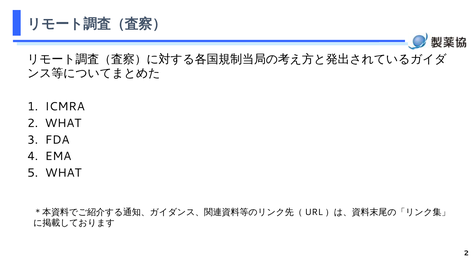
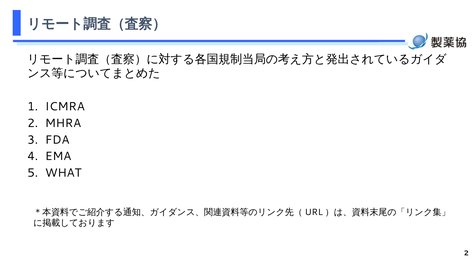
2 WHAT: WHAT -> MHRA
